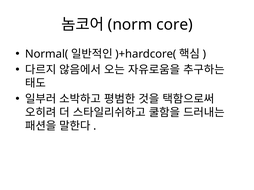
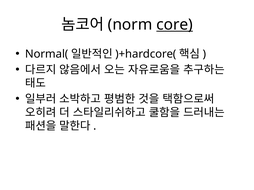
core underline: none -> present
